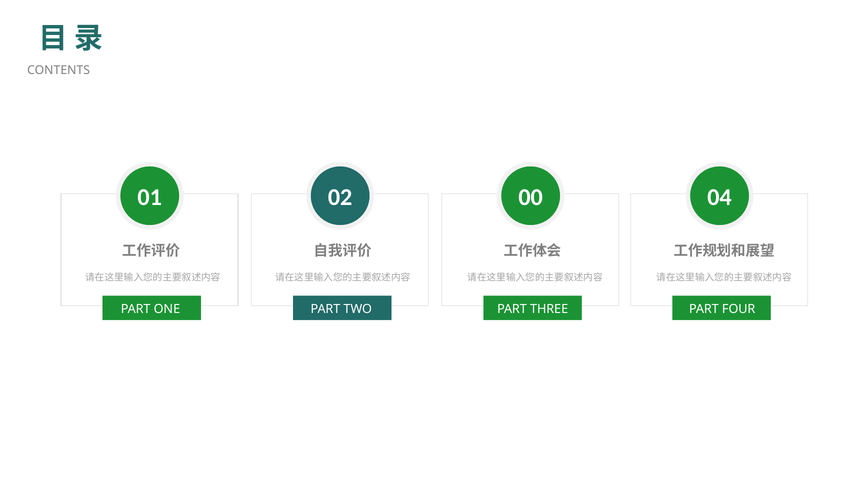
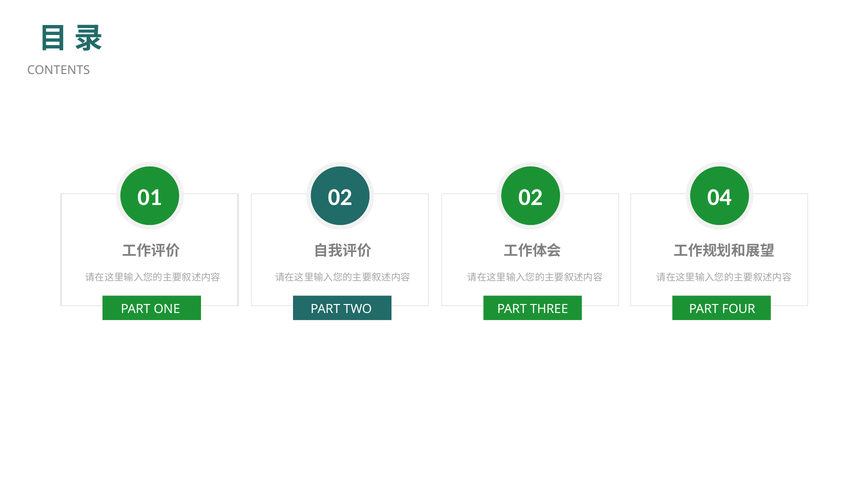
02 00: 00 -> 02
